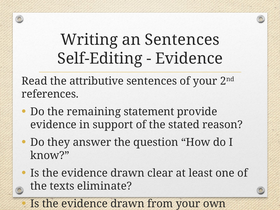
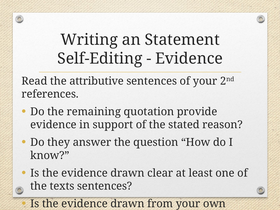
an Sentences: Sentences -> Statement
statement: statement -> quotation
texts eliminate: eliminate -> sentences
